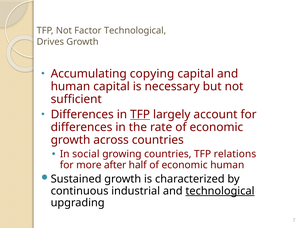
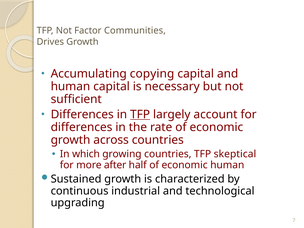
Factor Technological: Technological -> Communities
social: social -> which
relations: relations -> skeptical
technological at (220, 191) underline: present -> none
